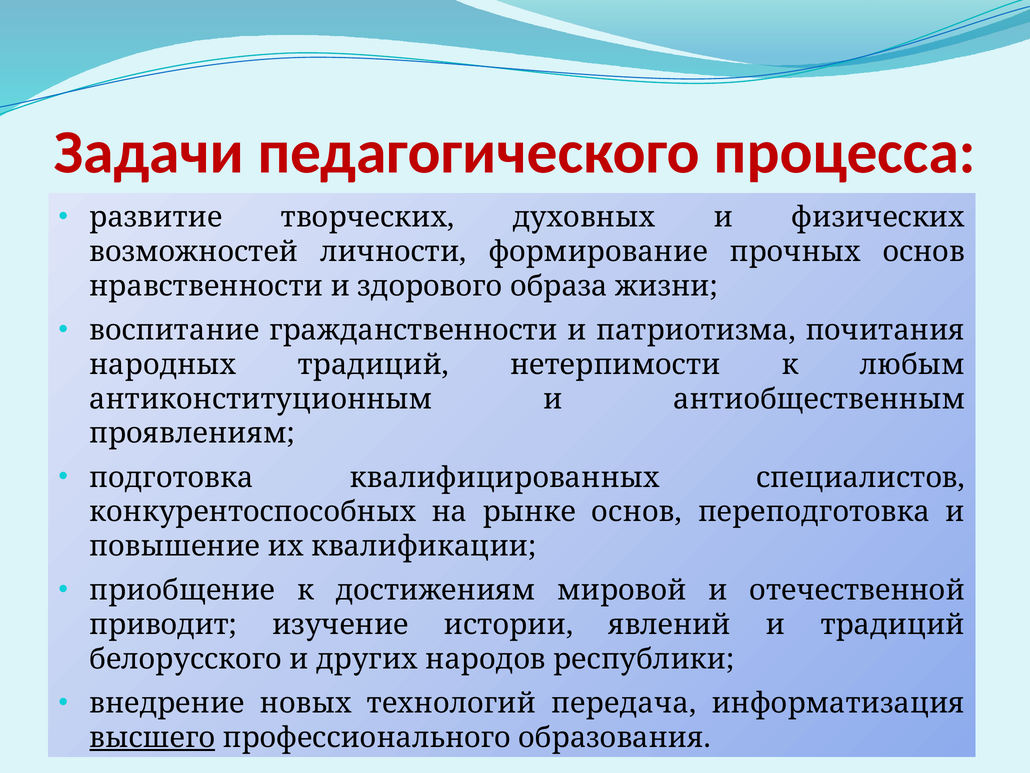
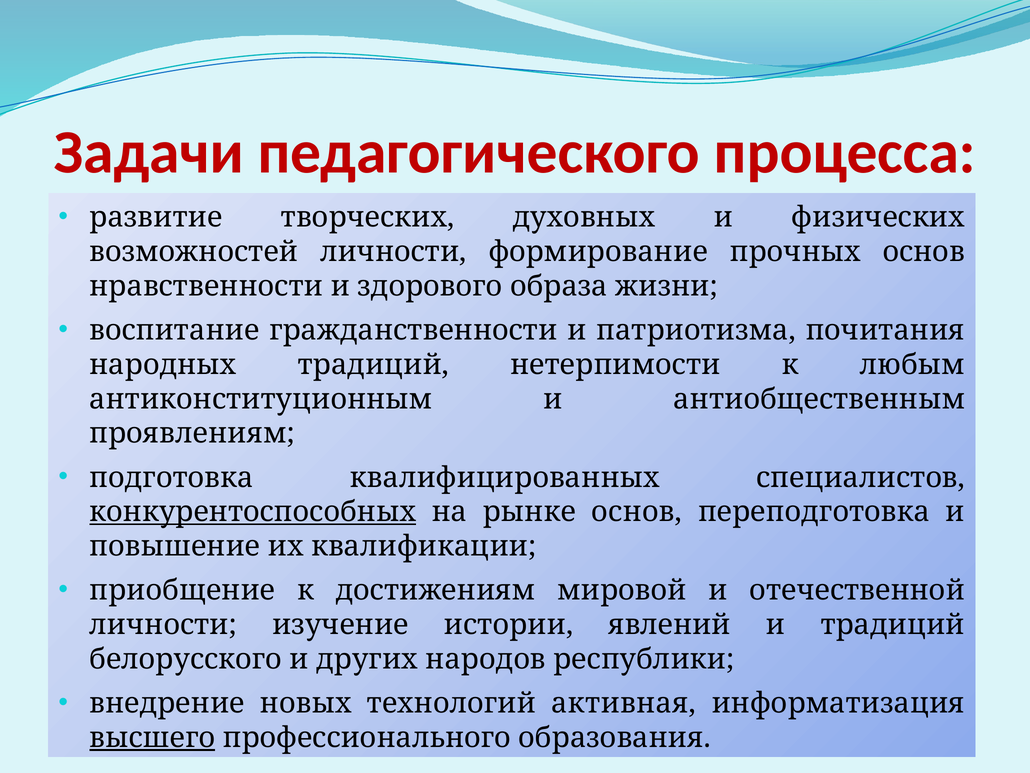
конкурентоспособных underline: none -> present
приводит at (163, 624): приводит -> личности
передача: передача -> активная
